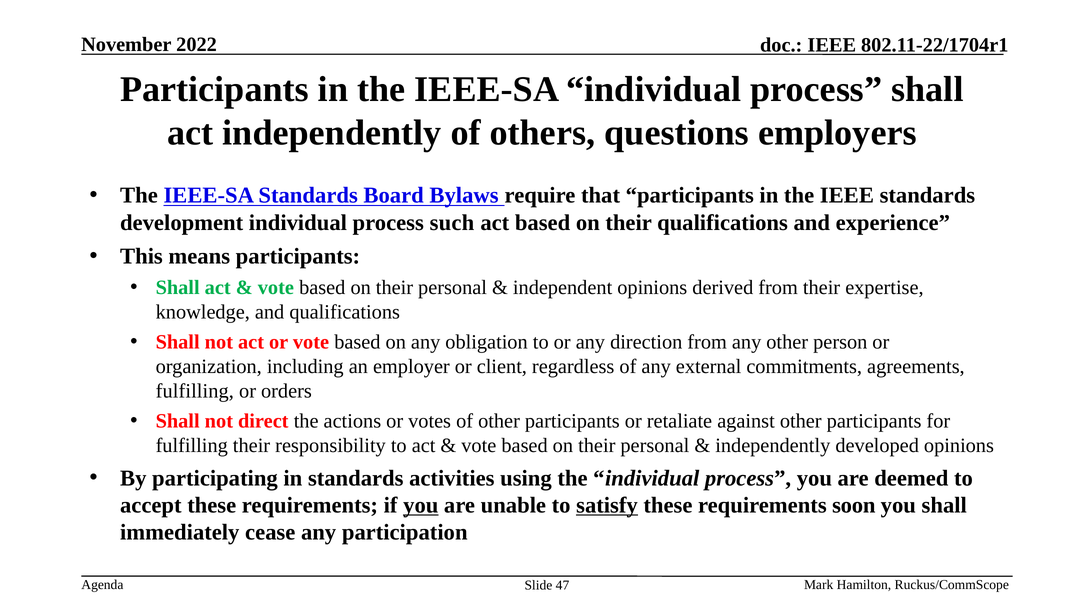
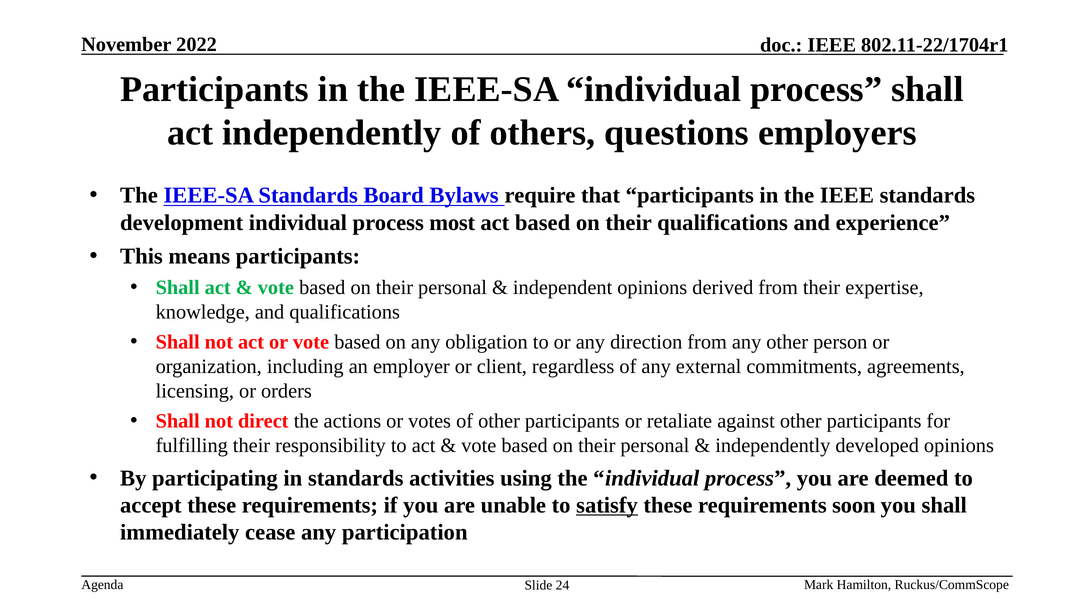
such: such -> most
fulfilling at (195, 391): fulfilling -> licensing
you at (421, 505) underline: present -> none
47: 47 -> 24
